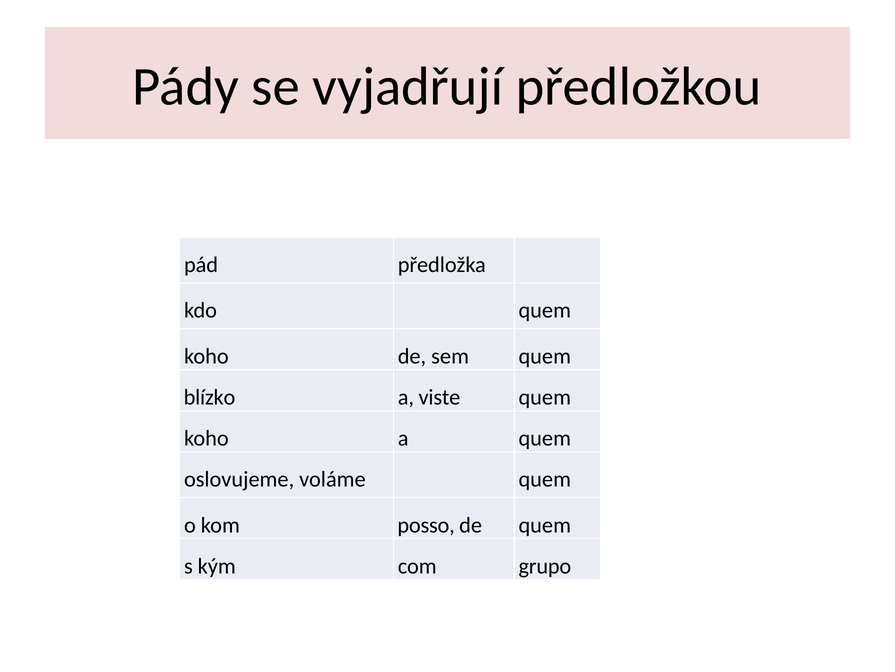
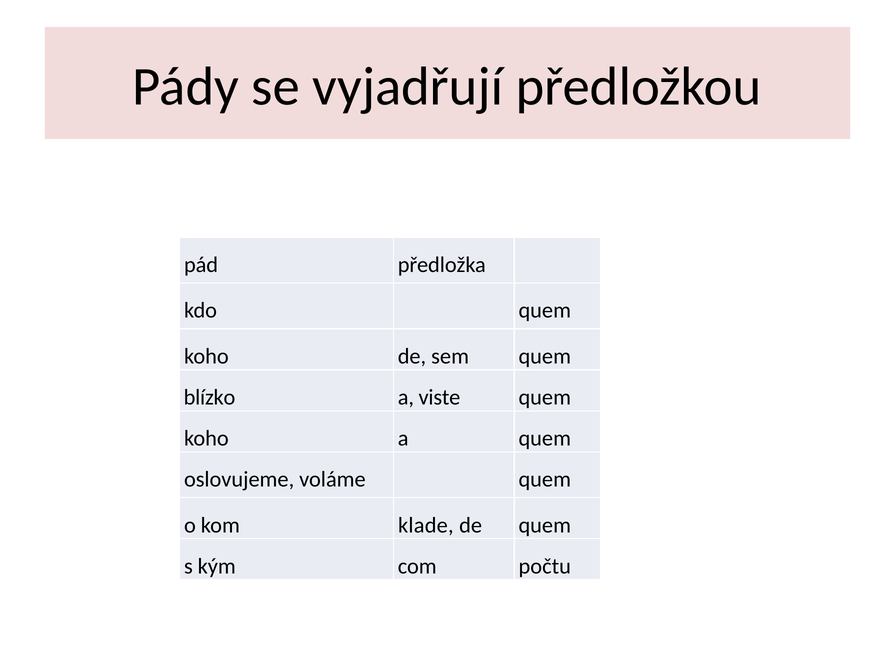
posso: posso -> klade
grupo: grupo -> počtu
